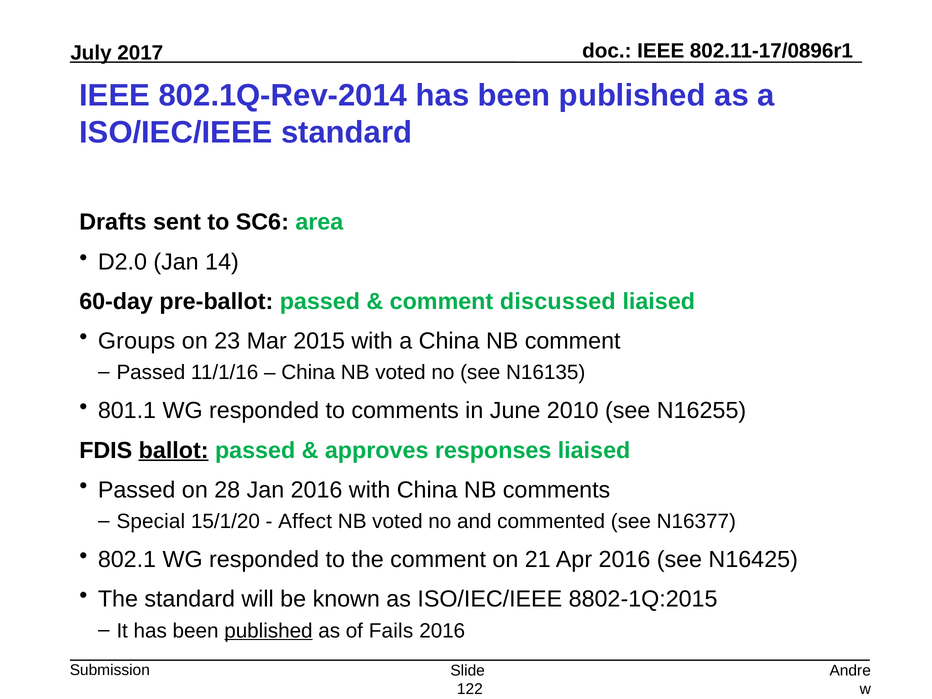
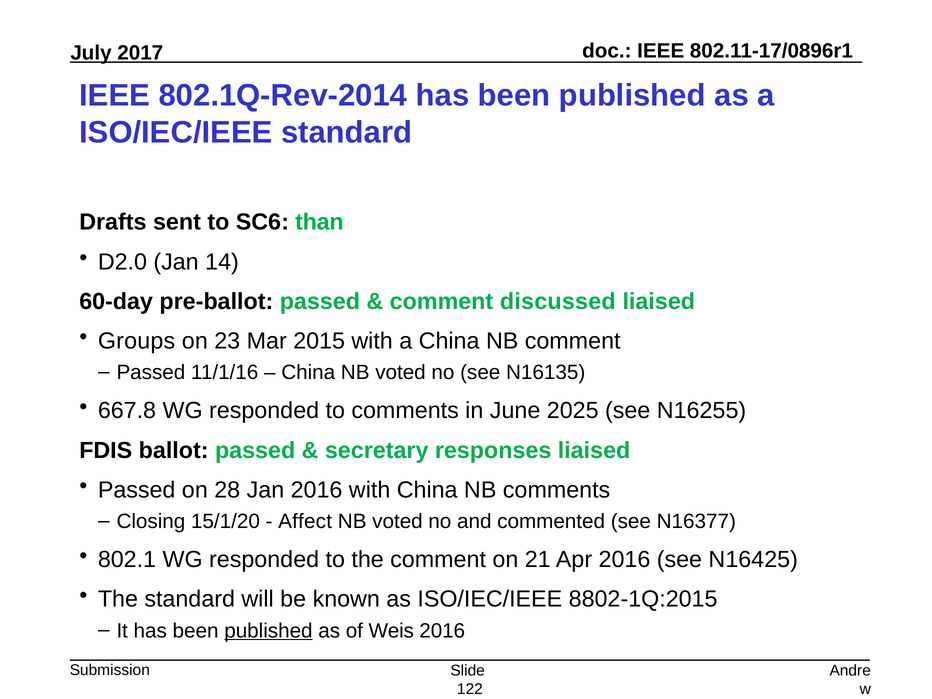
area: area -> than
801.1: 801.1 -> 667.8
2010: 2010 -> 2025
ballot underline: present -> none
approves: approves -> secretary
Special: Special -> Closing
Fails: Fails -> Weis
